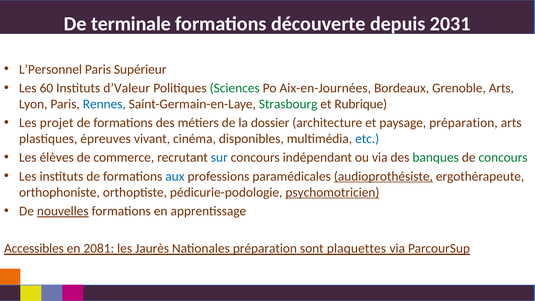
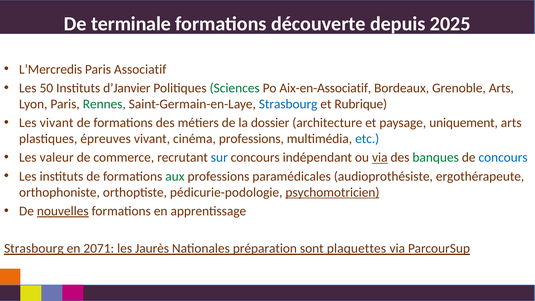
2031: 2031 -> 2025
L’Personnel: L’Personnel -> L’Mercredis
Supérieur: Supérieur -> Associatif
60: 60 -> 50
d’Valeur: d’Valeur -> d’Janvier
Aix-en-Journées: Aix-en-Journées -> Aix-en-Associatif
Rennes colour: blue -> green
Strasbourg at (288, 104) colour: green -> blue
Les projet: projet -> vivant
paysage préparation: préparation -> uniquement
cinéma disponibles: disponibles -> professions
élèves: élèves -> valeur
via at (380, 158) underline: none -> present
concours at (503, 158) colour: green -> blue
aux colour: blue -> green
audioprothésiste underline: present -> none
Accessibles at (34, 248): Accessibles -> Strasbourg
2081: 2081 -> 2071
